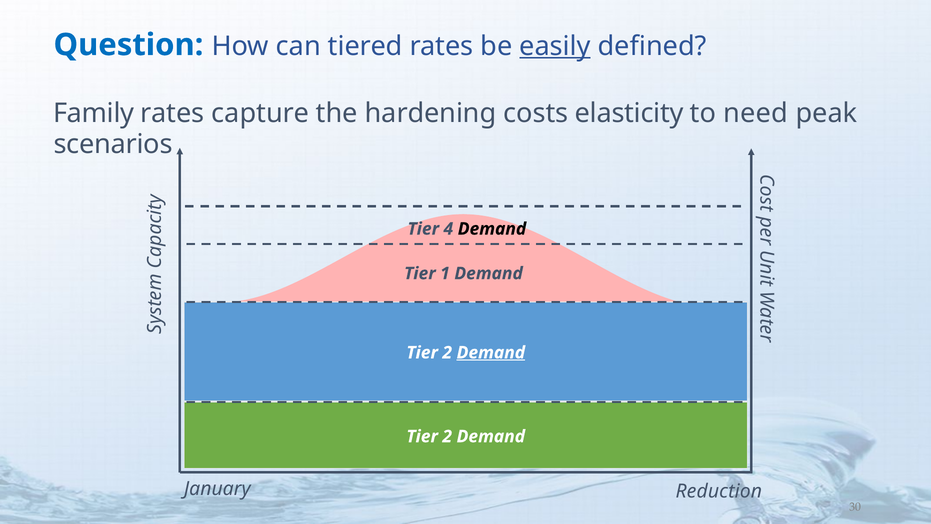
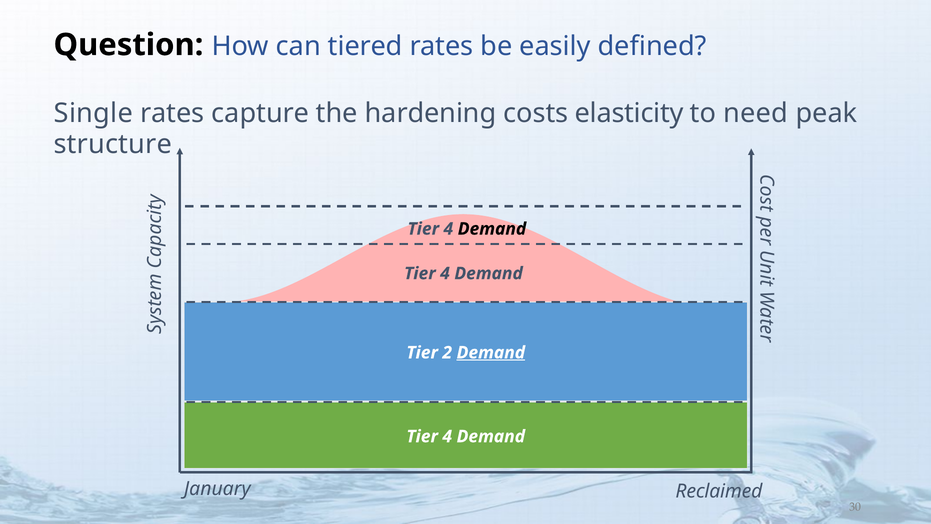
Question colour: blue -> black
easily underline: present -> none
Family: Family -> Single
scenarios: scenarios -> structure
1 at (445, 273): 1 -> 4
2 at (447, 436): 2 -> 4
Reduction: Reduction -> Reclaimed
